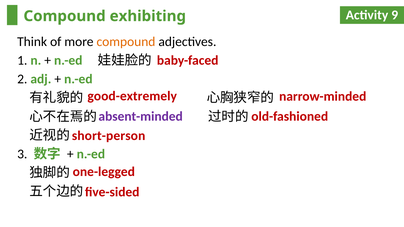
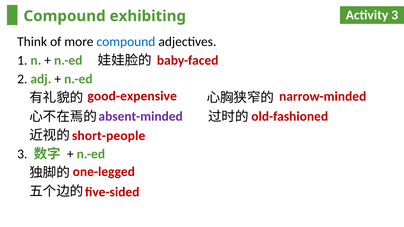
Activity 9: 9 -> 3
compound at (126, 42) colour: orange -> blue
good-extremely: good-extremely -> good-expensive
short-person: short-person -> short-people
